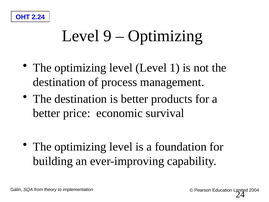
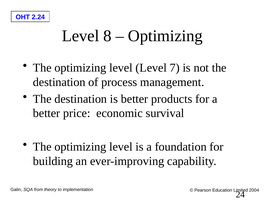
9: 9 -> 8
1: 1 -> 7
